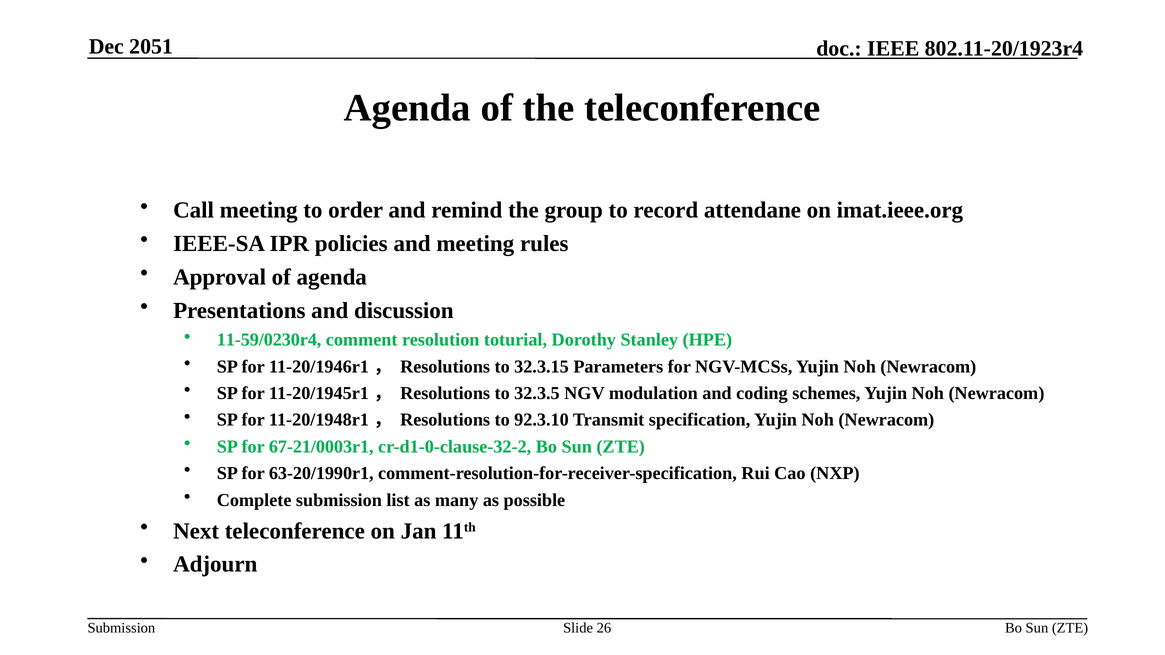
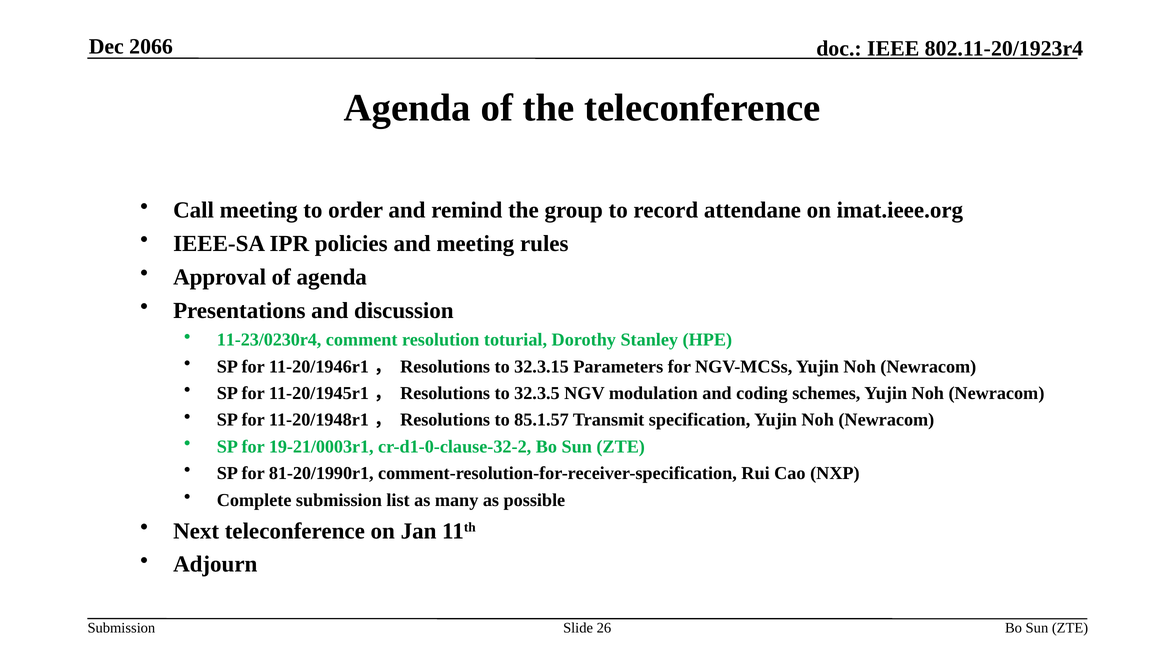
2051: 2051 -> 2066
11-59/0230r4: 11-59/0230r4 -> 11-23/0230r4
92.3.10: 92.3.10 -> 85.1.57
67-21/0003r1: 67-21/0003r1 -> 19-21/0003r1
63-20/1990r1: 63-20/1990r1 -> 81-20/1990r1
